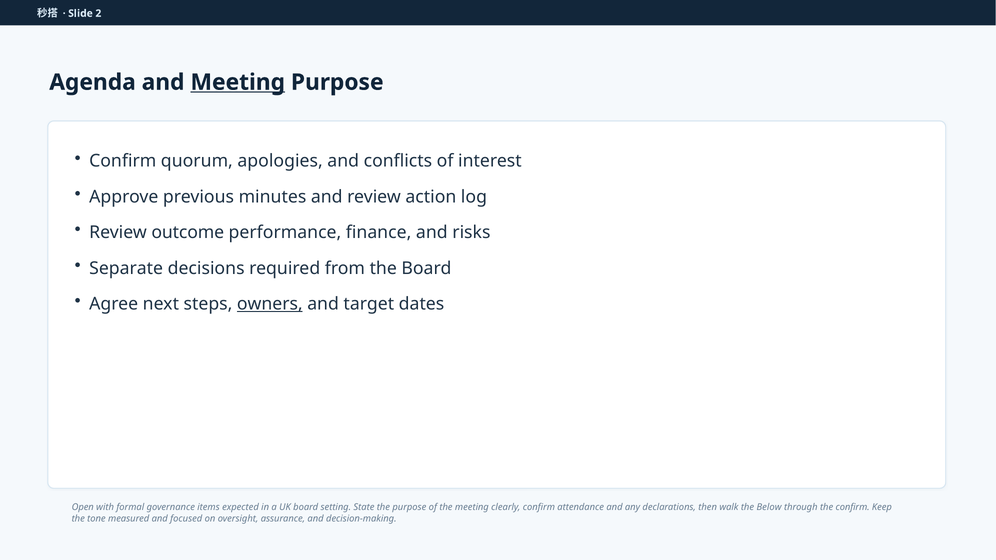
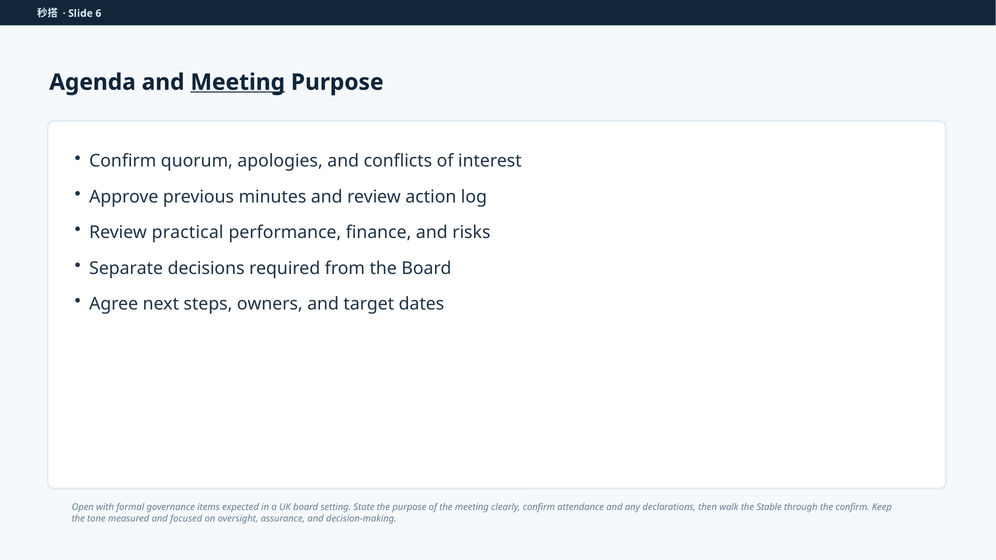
2: 2 -> 6
outcome: outcome -> practical
owners underline: present -> none
Below: Below -> Stable
